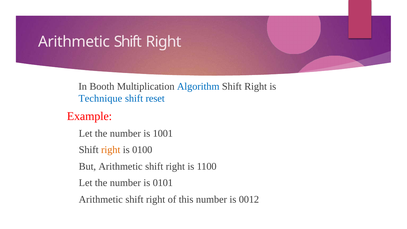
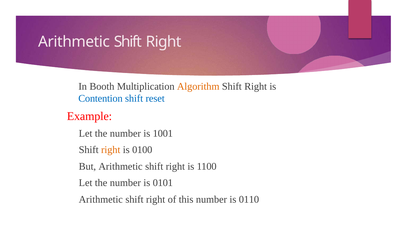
Algorithm colour: blue -> orange
Technique: Technique -> Contention
0012: 0012 -> 0110
